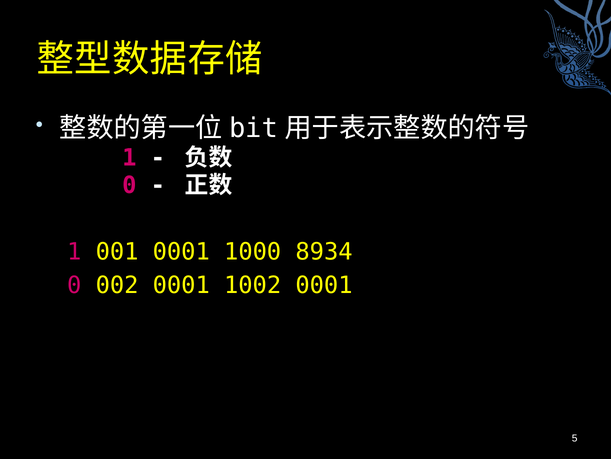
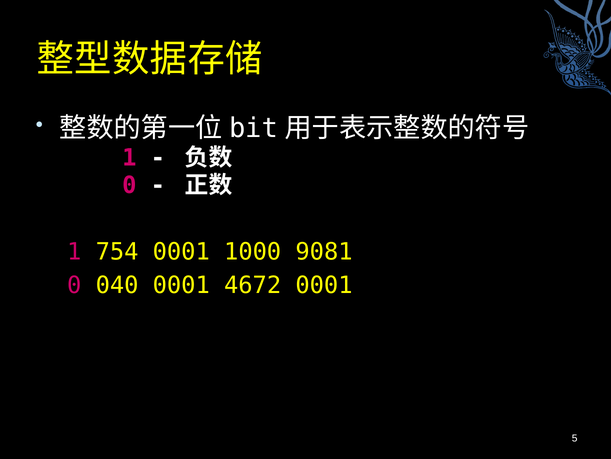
001: 001 -> 754
8934: 8934 -> 9081
002: 002 -> 040
1002: 1002 -> 4672
